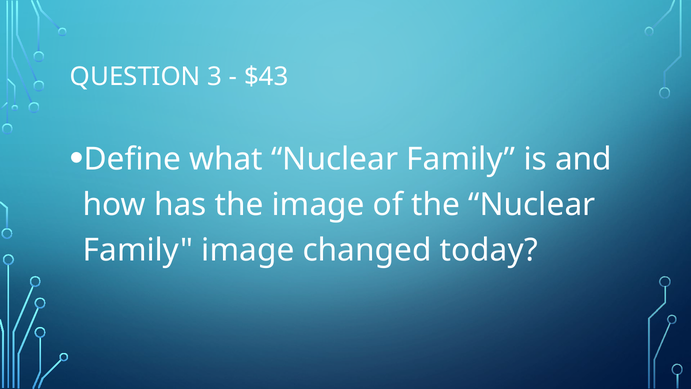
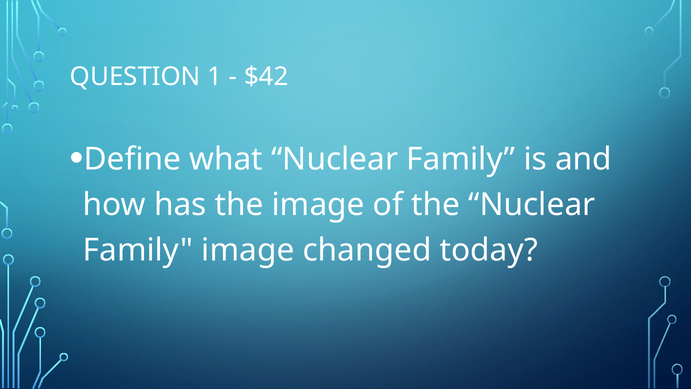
3: 3 -> 1
$43: $43 -> $42
